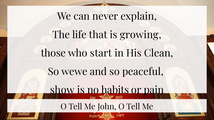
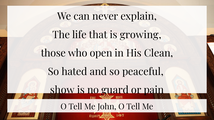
start: start -> open
wewe: wewe -> hated
habits: habits -> guard
